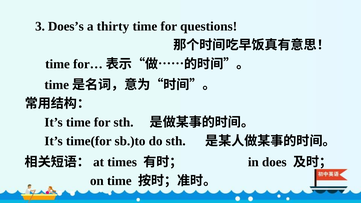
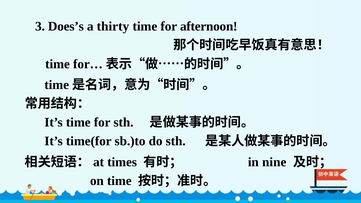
questions: questions -> afternoon
does: does -> nine
